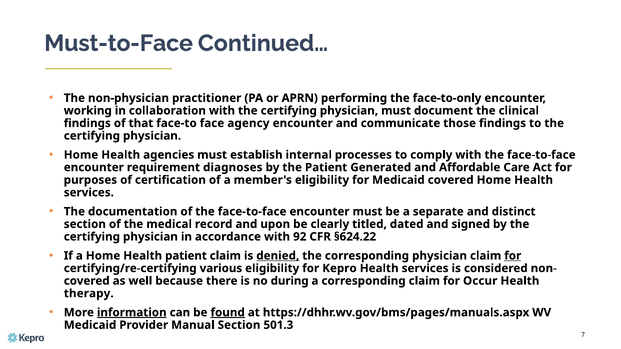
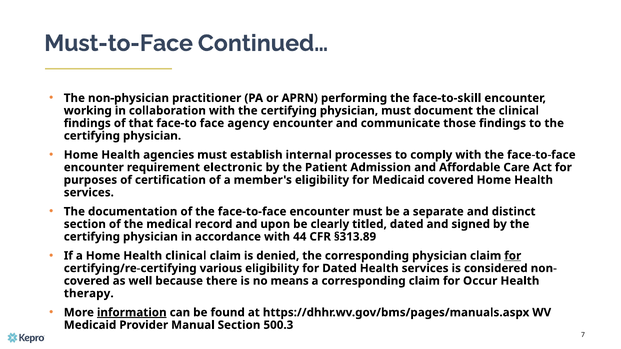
face-to-only: face-to-only -> face-to-skill
diagnoses: diagnoses -> electronic
Generated: Generated -> Admission
92: 92 -> 44
§624.22: §624.22 -> §313.89
Health patient: patient -> clinical
denied underline: present -> none
for Kepro: Kepro -> Dated
during: during -> means
found underline: present -> none
501.3: 501.3 -> 500.3
